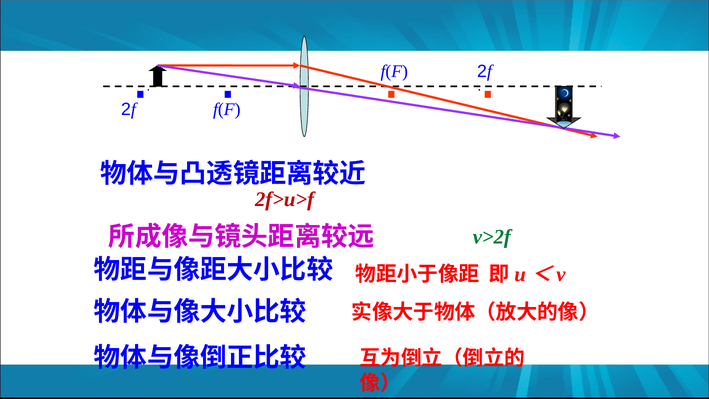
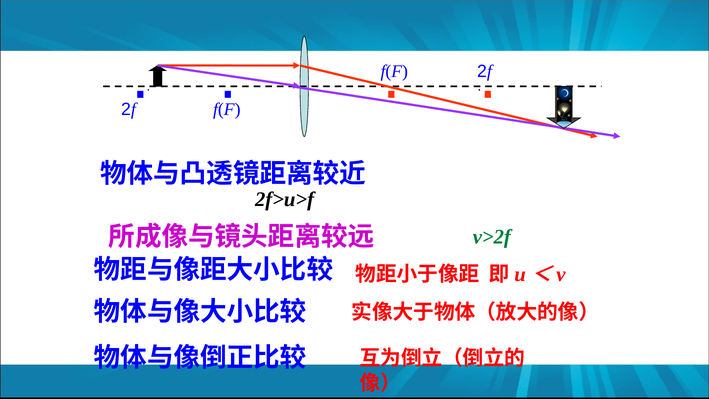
2f>u>f colour: red -> black
